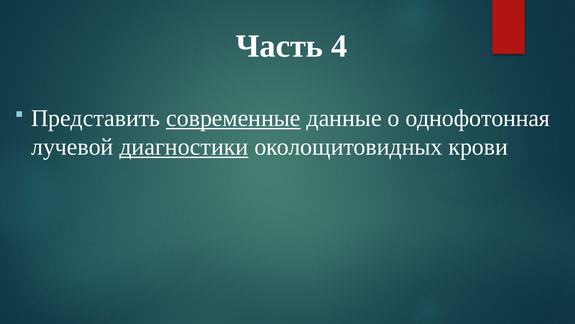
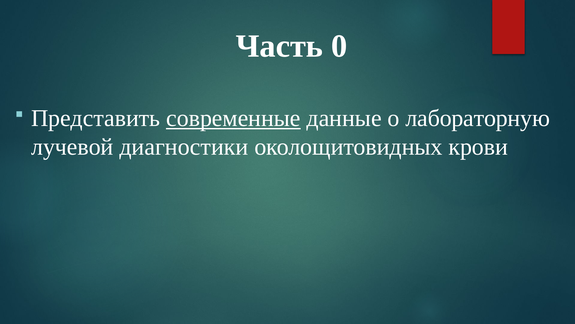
4: 4 -> 0
однофотонная: однофотонная -> лабораторную
диагностики underline: present -> none
